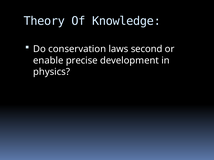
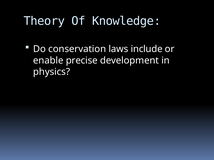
second: second -> include
